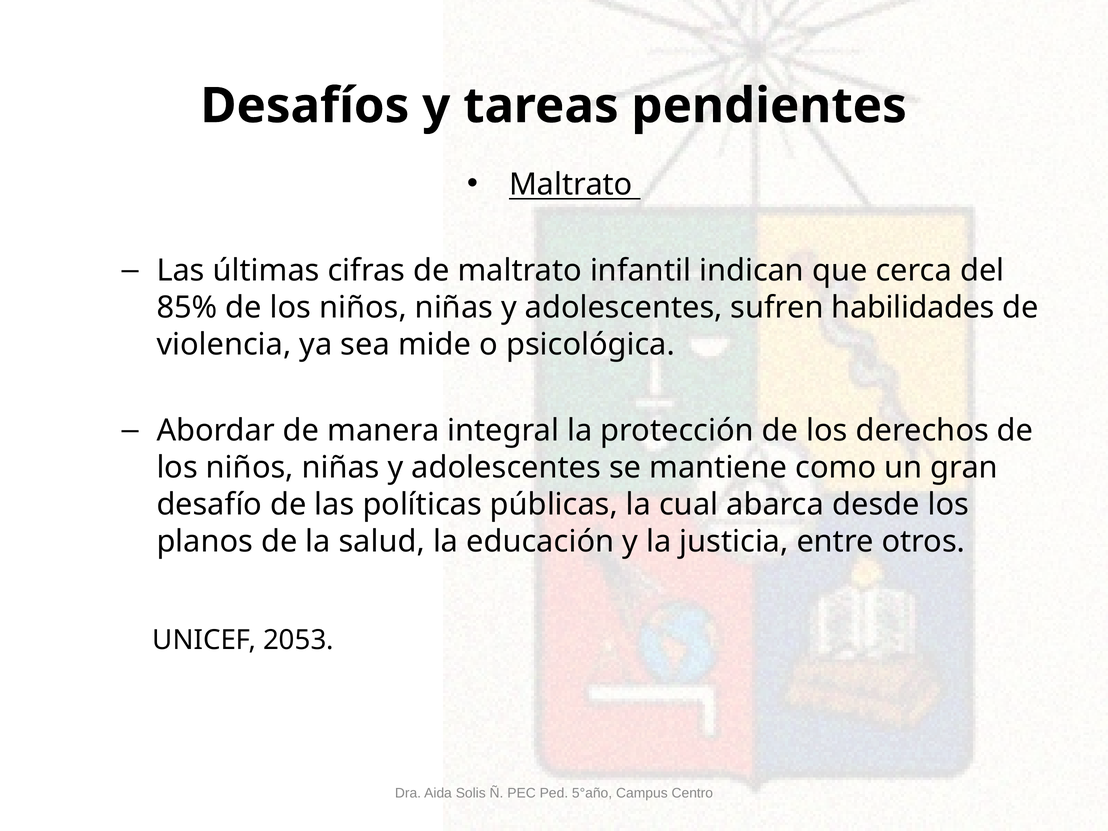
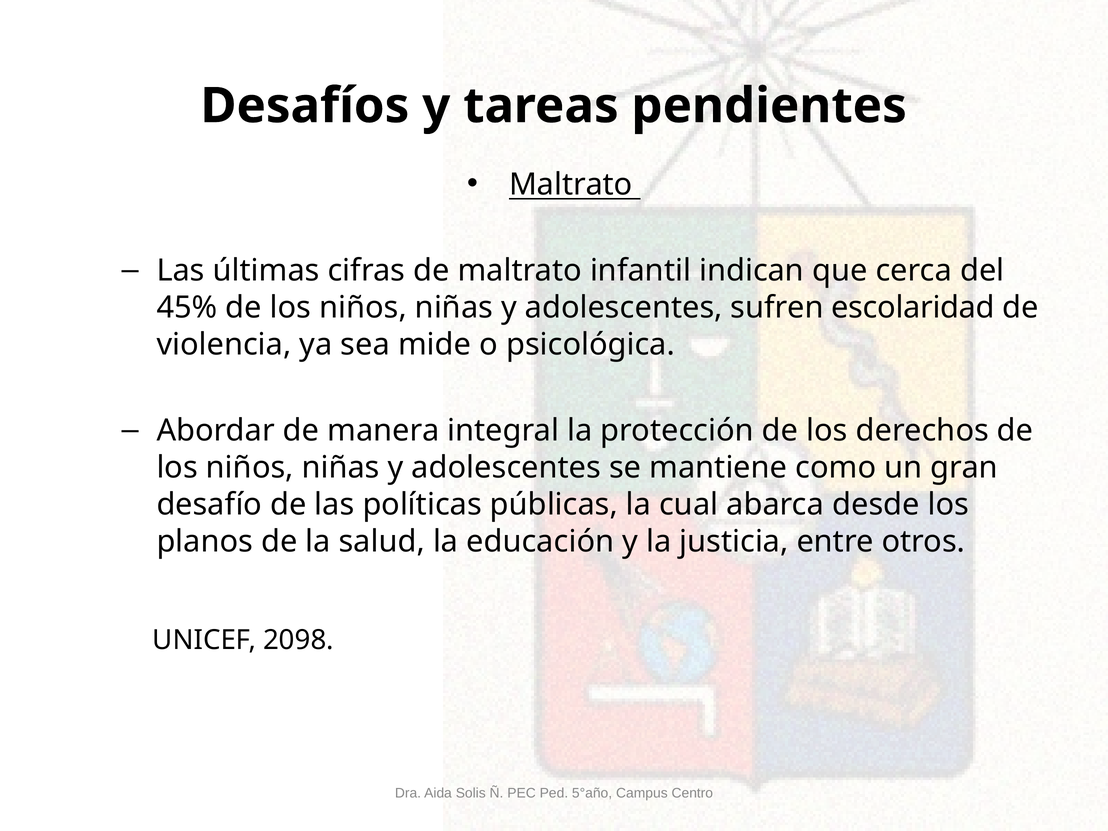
85%: 85% -> 45%
habilidades: habilidades -> escolaridad
2053: 2053 -> 2098
